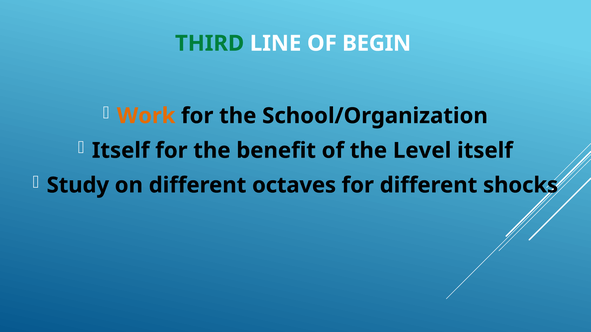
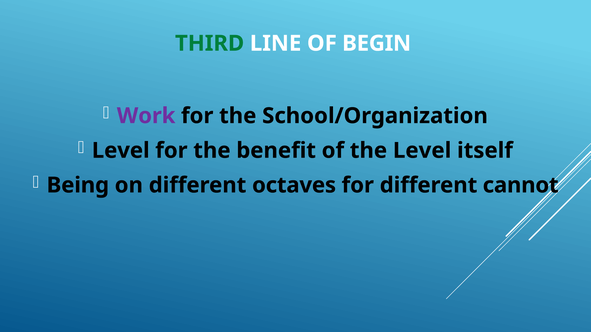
Work colour: orange -> purple
Itself at (121, 151): Itself -> Level
Study: Study -> Being
shocks: shocks -> cannot
